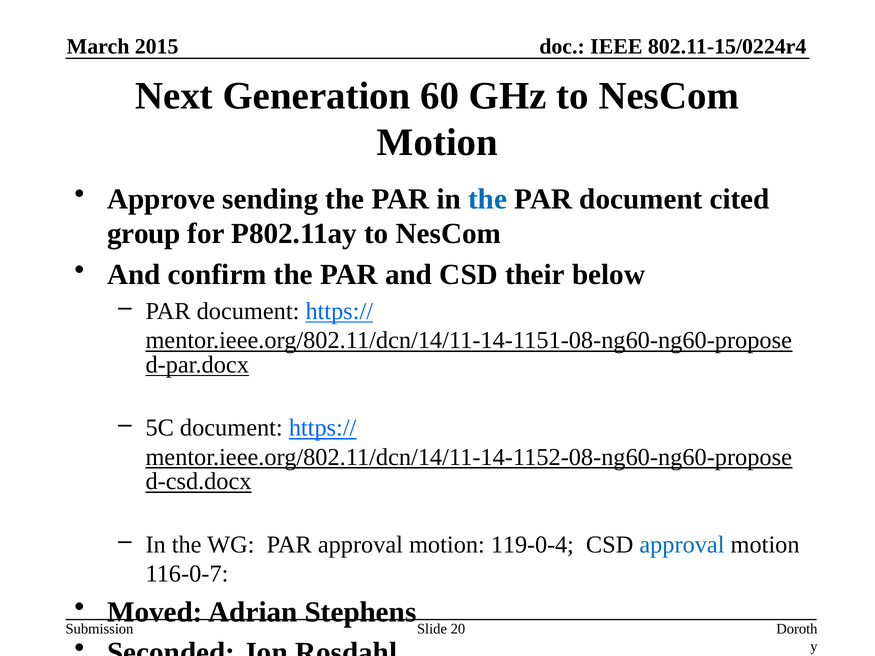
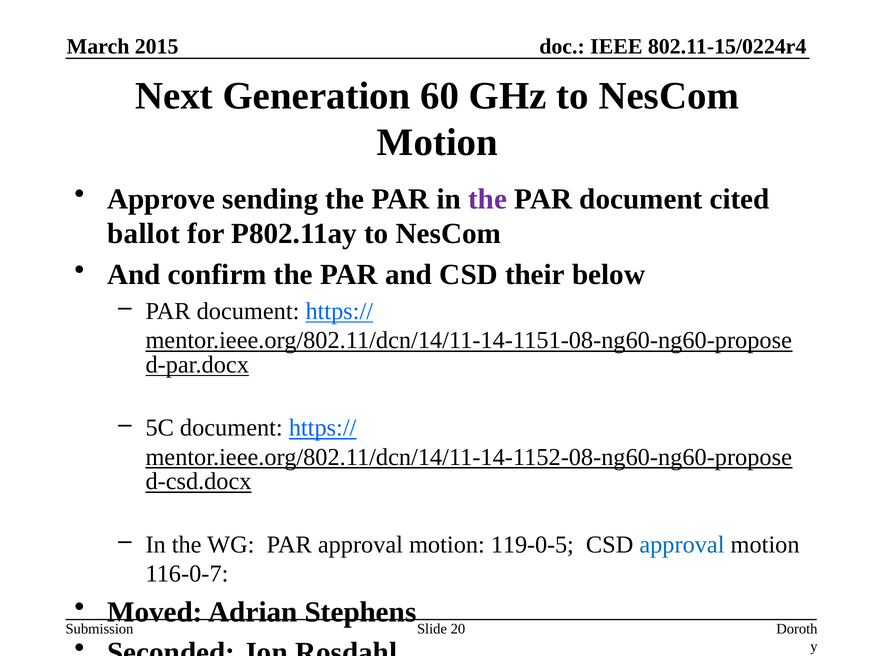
the at (488, 199) colour: blue -> purple
group: group -> ballot
119-0-4: 119-0-4 -> 119-0-5
